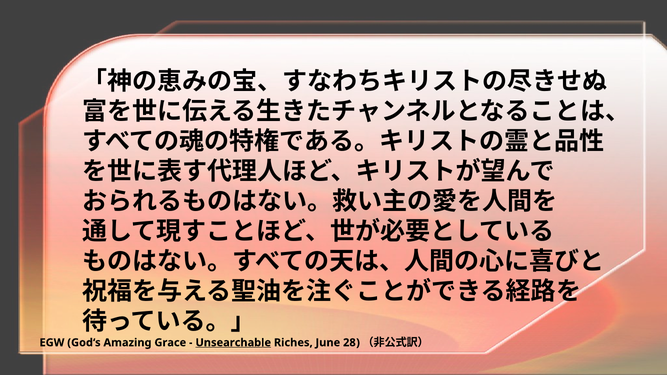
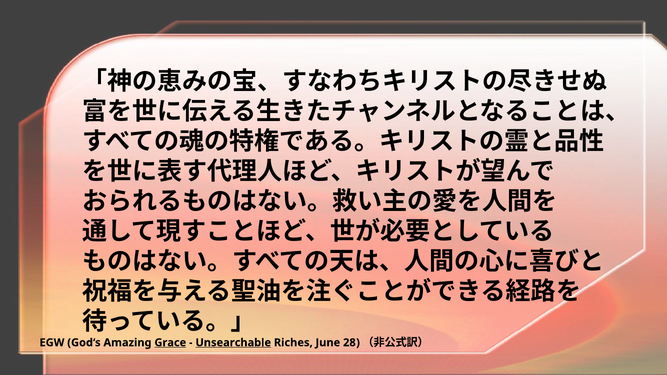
Grace underline: none -> present
